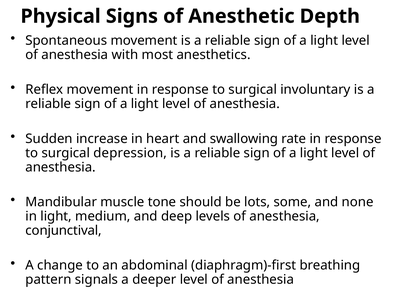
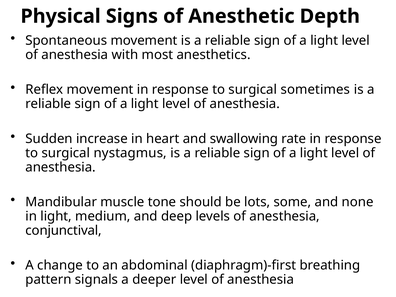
involuntary: involuntary -> sometimes
depression: depression -> nystagmus
